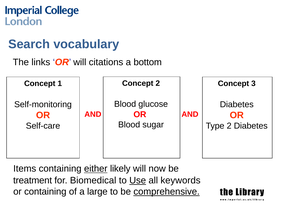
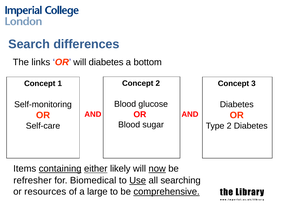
vocabulary: vocabulary -> differences
will citations: citations -> diabetes
containing at (60, 168) underline: none -> present
now underline: none -> present
treatment: treatment -> refresher
keywords: keywords -> searching
or containing: containing -> resources
